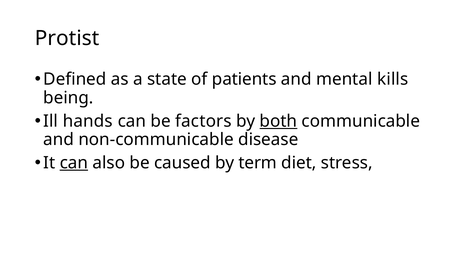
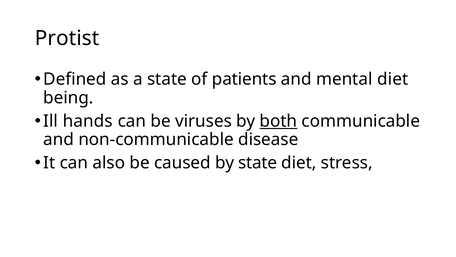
mental kills: kills -> diet
factors: factors -> viruses
can at (74, 163) underline: present -> none
by term: term -> state
